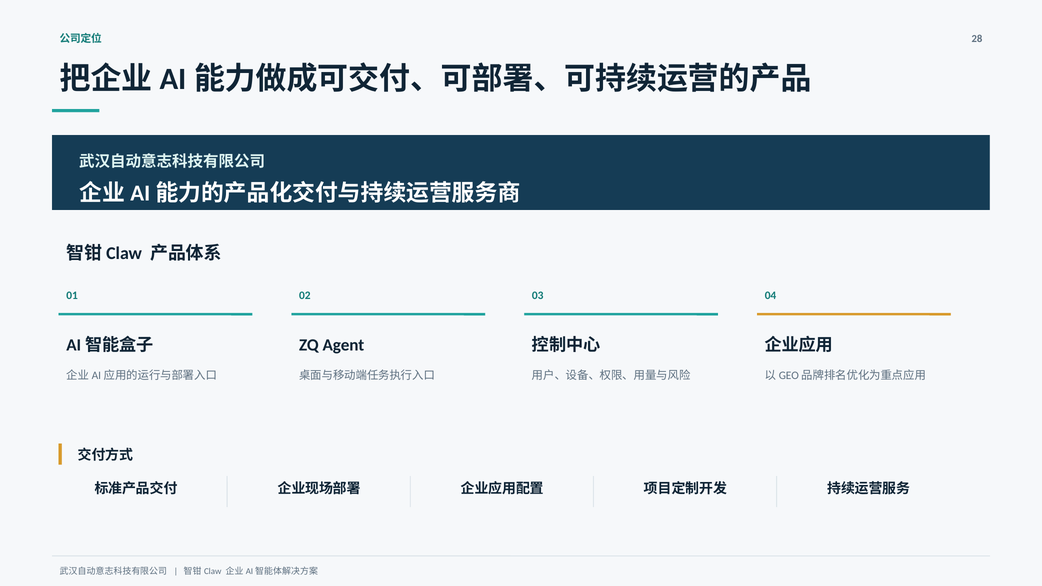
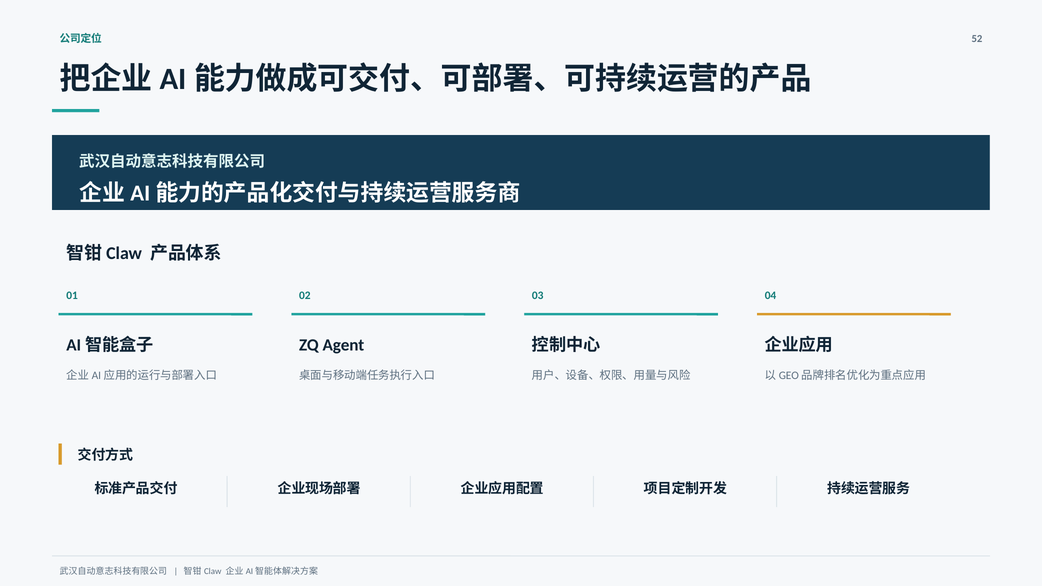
28: 28 -> 52
